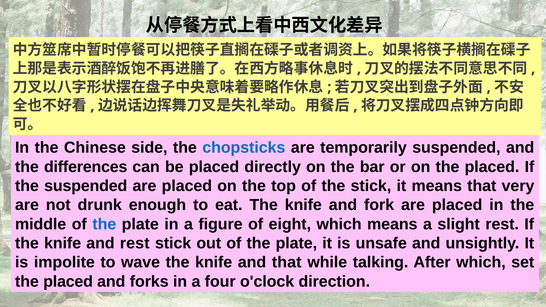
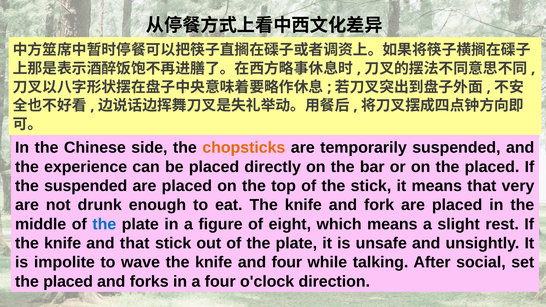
chopsticks colour: blue -> orange
differences: differences -> experience
and rest: rest -> that
and that: that -> four
After which: which -> social
